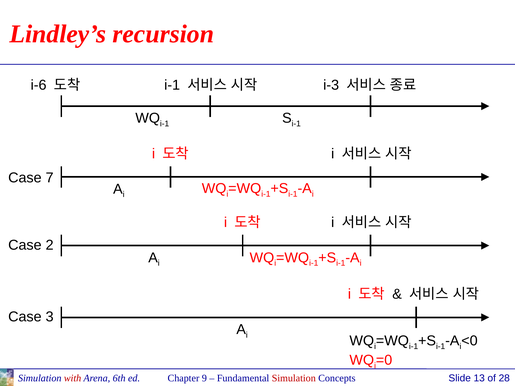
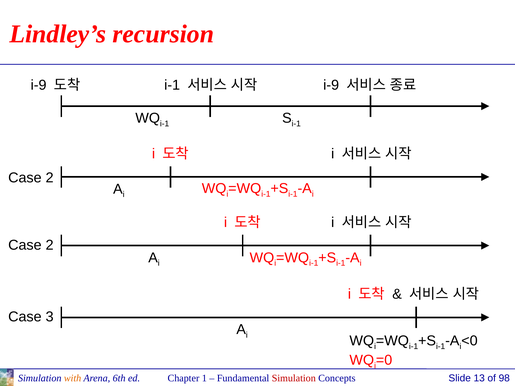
i-6 at (39, 85): i-6 -> i-9
i-3 at (331, 85): i-3 -> i-9
7 at (50, 178): 7 -> 2
28: 28 -> 98
with colour: red -> orange
9: 9 -> 1
